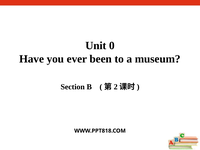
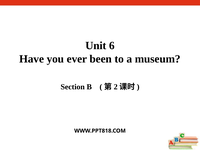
0: 0 -> 6
